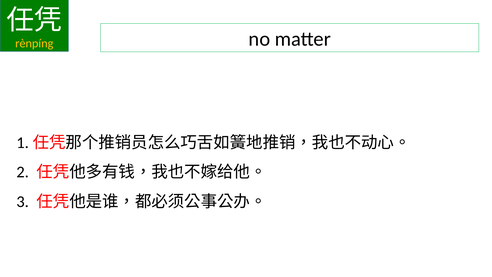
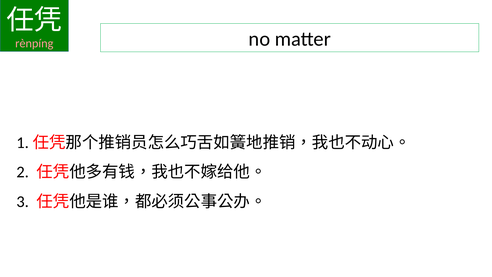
rènpíng colour: yellow -> pink
